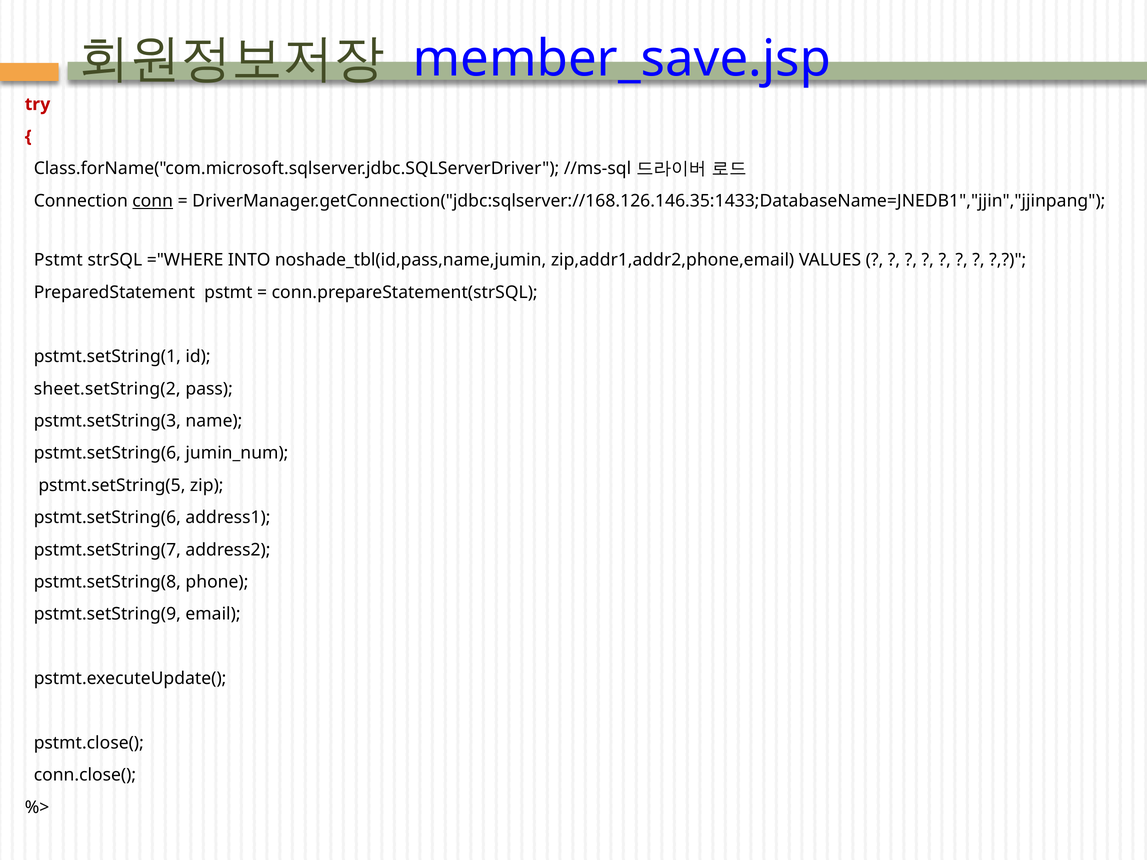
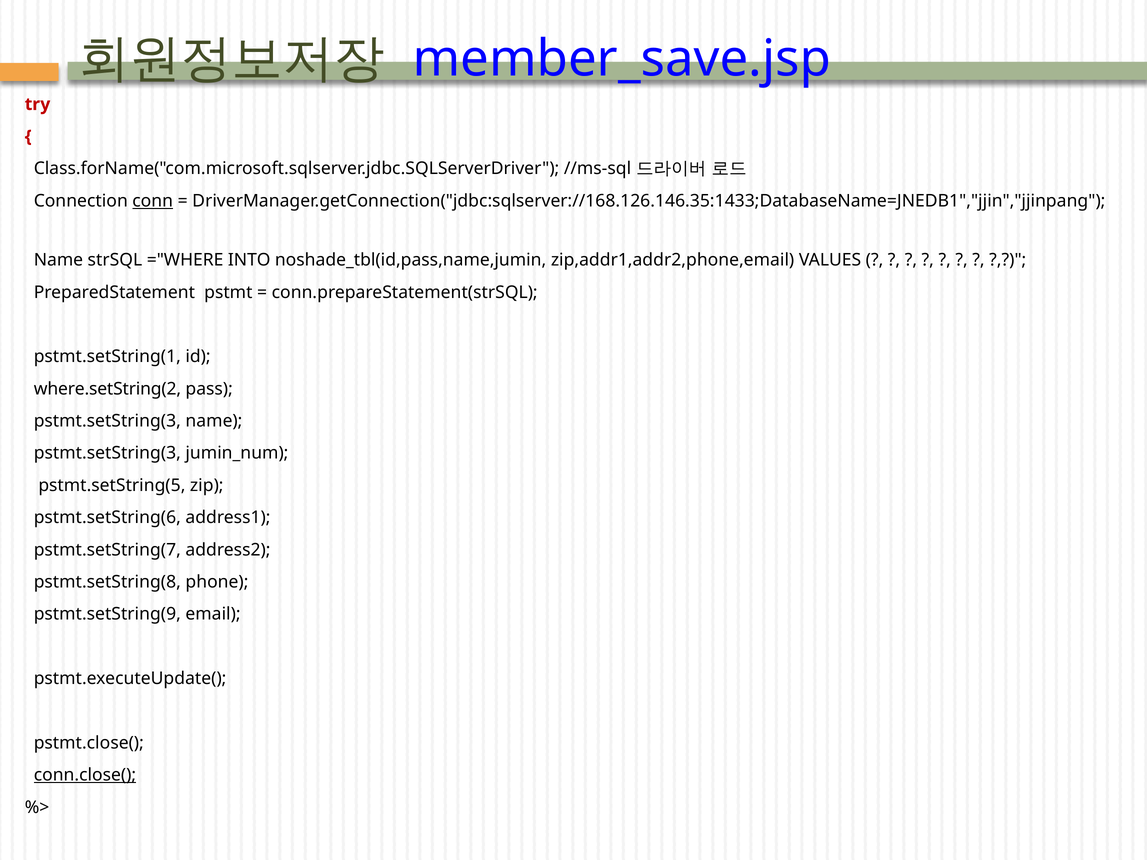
Pstmt at (58, 260): Pstmt -> Name
sheet.setString(2: sheet.setString(2 -> where.setString(2
pstmt.setString(6 at (107, 453): pstmt.setString(6 -> pstmt.setString(3
conn.close( underline: none -> present
